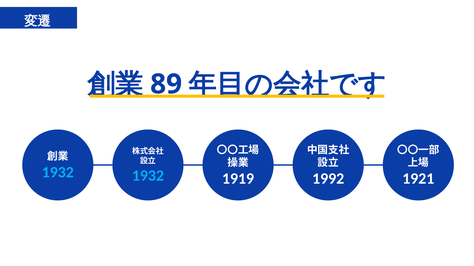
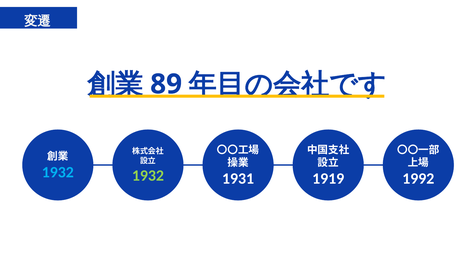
1932 at (148, 176) colour: light blue -> light green
1919: 1919 -> 1931
1992: 1992 -> 1919
1921: 1921 -> 1992
